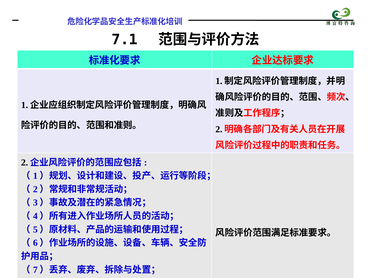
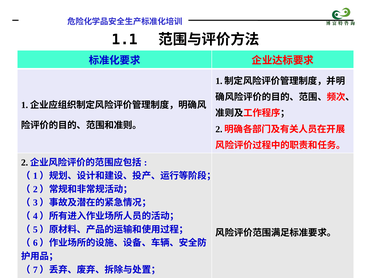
7.1: 7.1 -> 1.1
